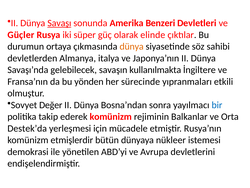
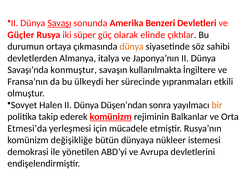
gelebilecek: gelebilecek -> konmuştur
yönden: yönden -> ülkeydi
Değer: Değer -> Halen
Bosna’ndan: Bosna’ndan -> Düşen’ndan
bir colour: blue -> orange
komünizm at (111, 116) underline: none -> present
Destek’da: Destek’da -> Etmesi’da
etmişlerdir: etmişlerdir -> değişikliğe
